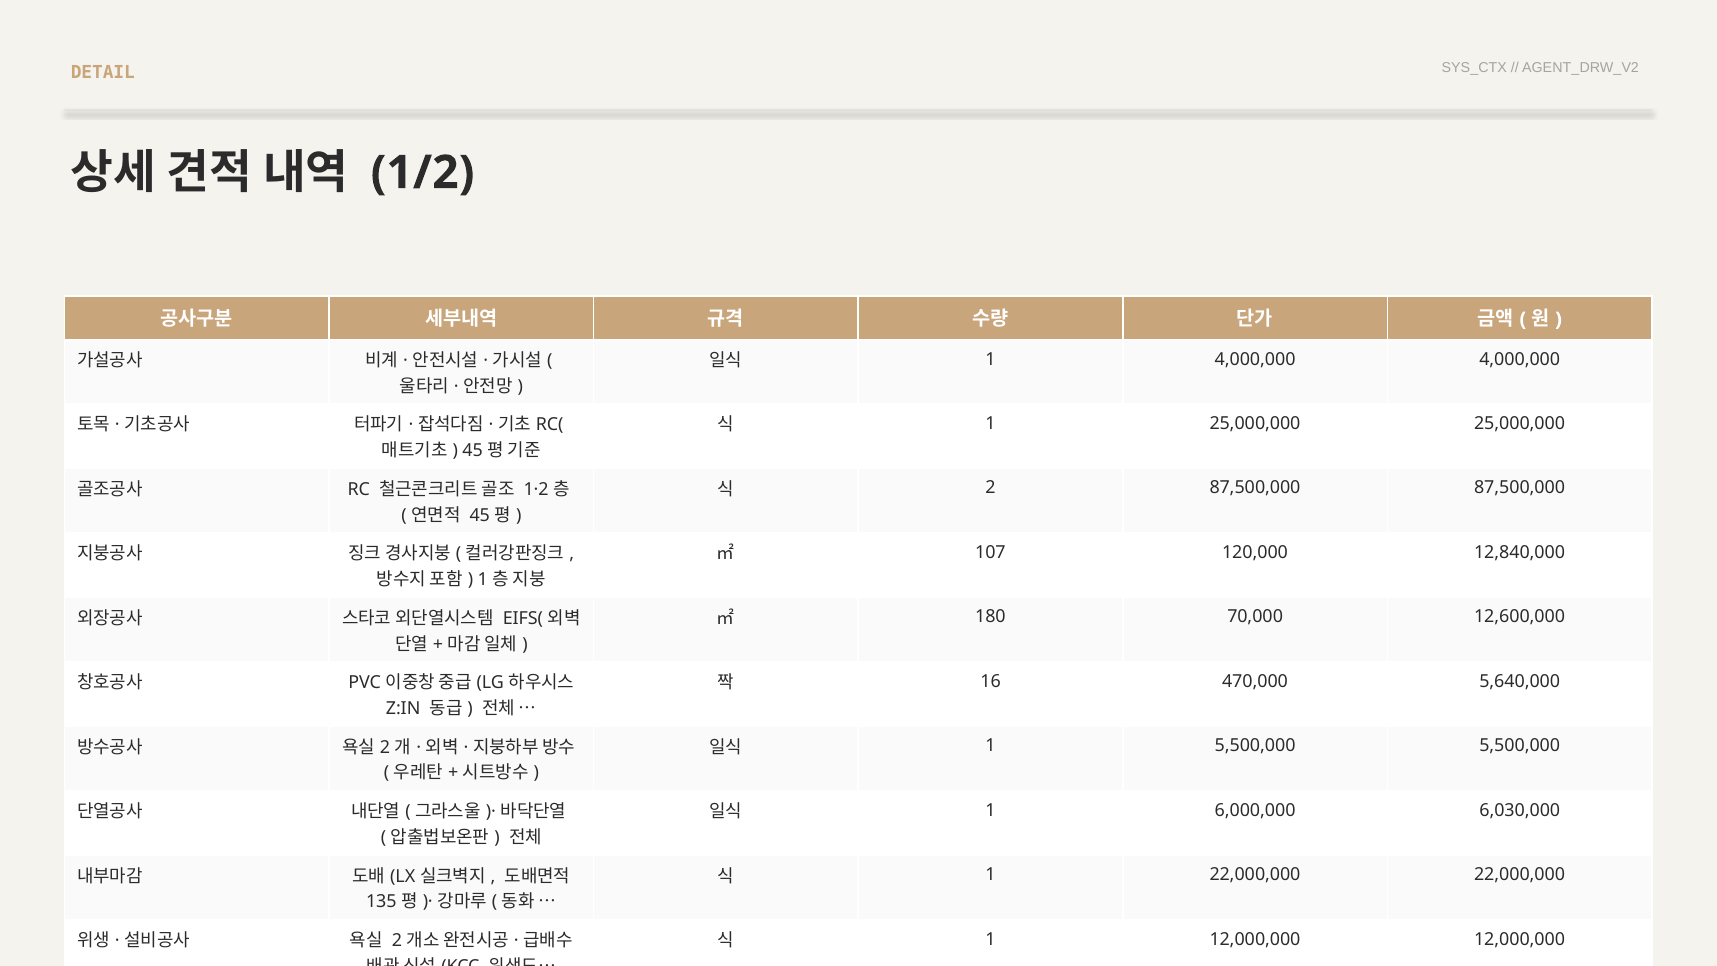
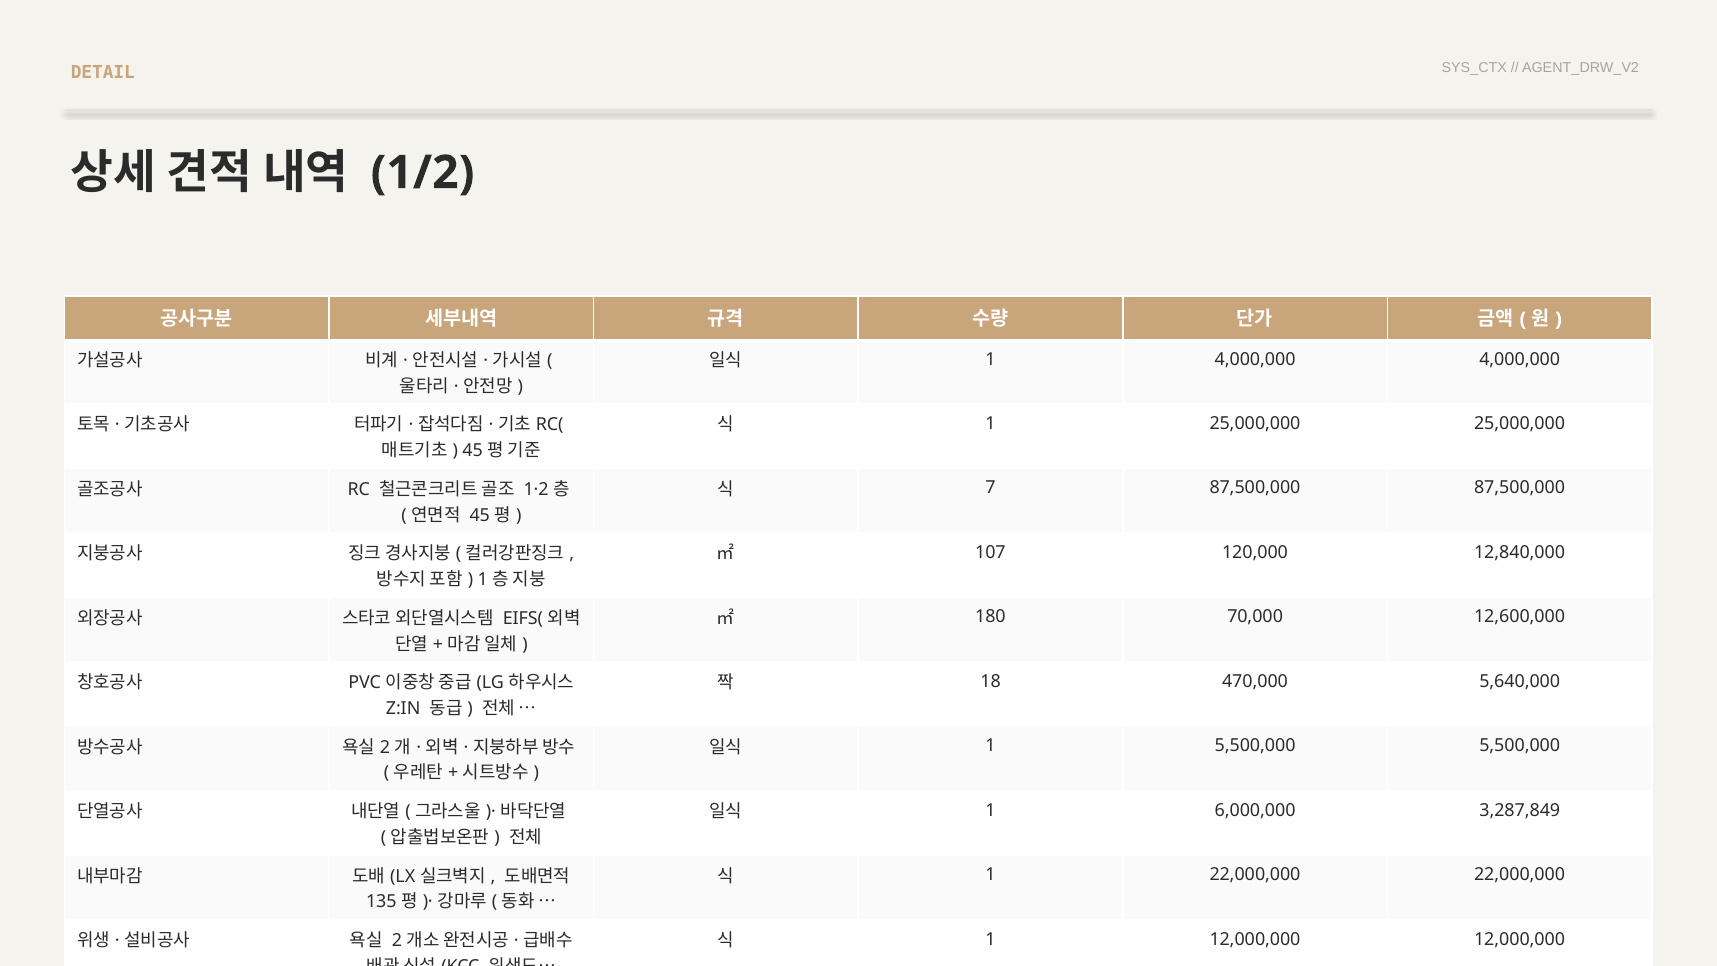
2 at (991, 488): 2 -> 7
16: 16 -> 18
6,030,000: 6,030,000 -> 3,287,849
